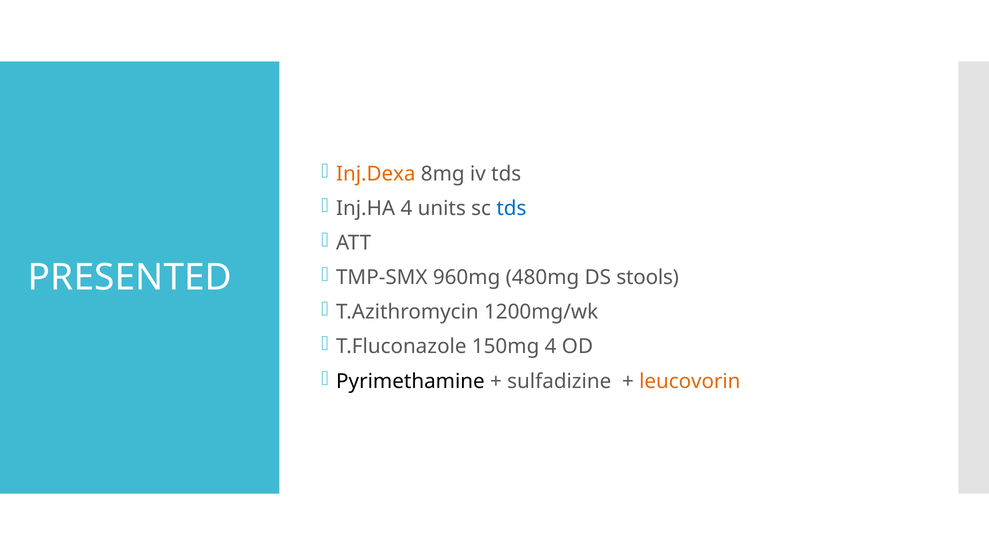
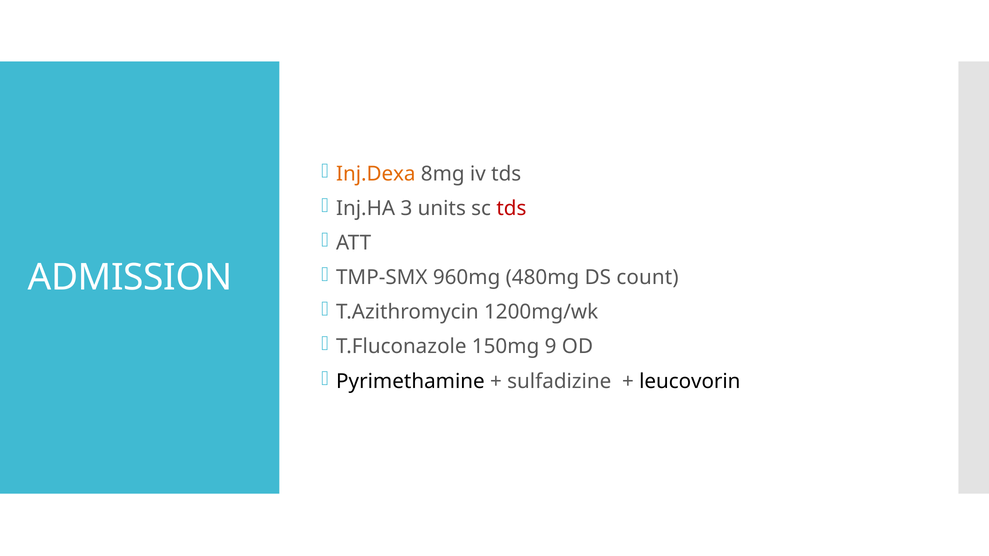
Inj.HA 4: 4 -> 3
tds at (511, 208) colour: blue -> red
stools: stools -> count
PRESENTED: PRESENTED -> ADMISSION
150mg 4: 4 -> 9
leucovorin colour: orange -> black
